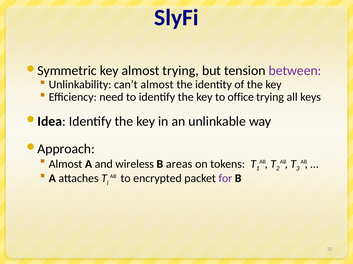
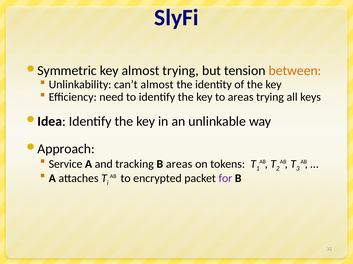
between colour: purple -> orange
to office: office -> areas
Almost at (65, 164): Almost -> Service
wireless: wireless -> tracking
